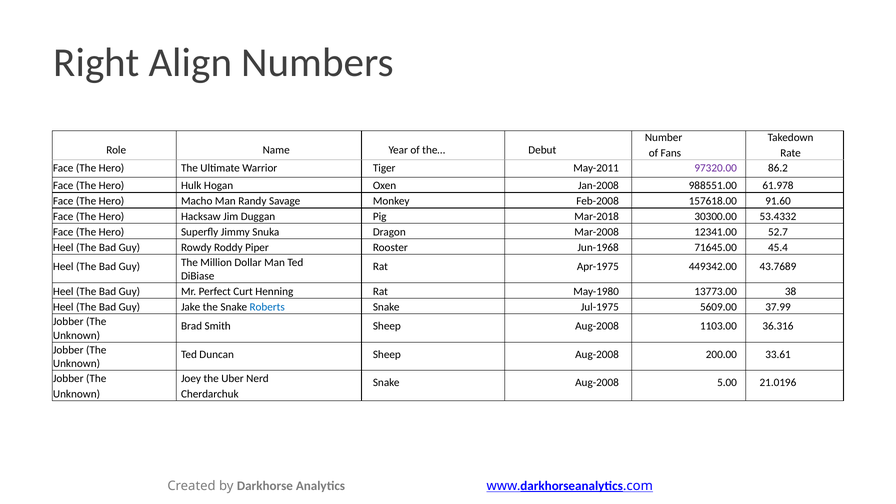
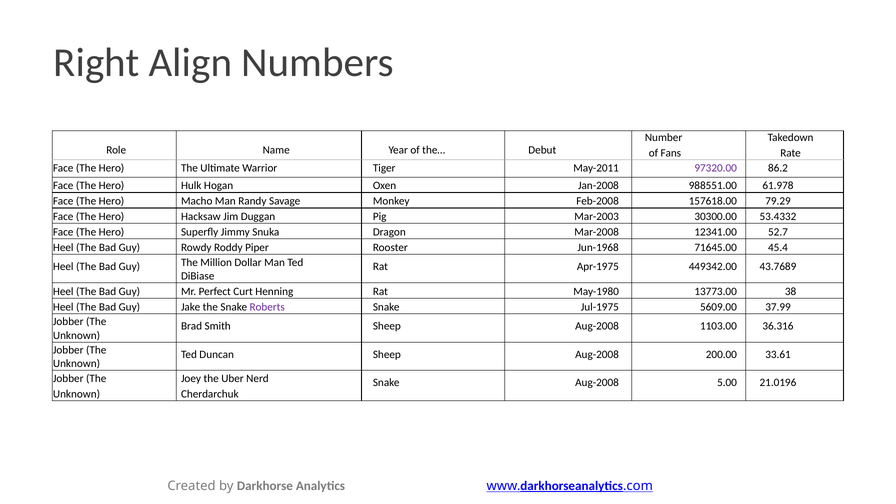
91.60: 91.60 -> 79.29
Mar-2018: Mar-2018 -> Mar-2003
Roberts colour: blue -> purple
